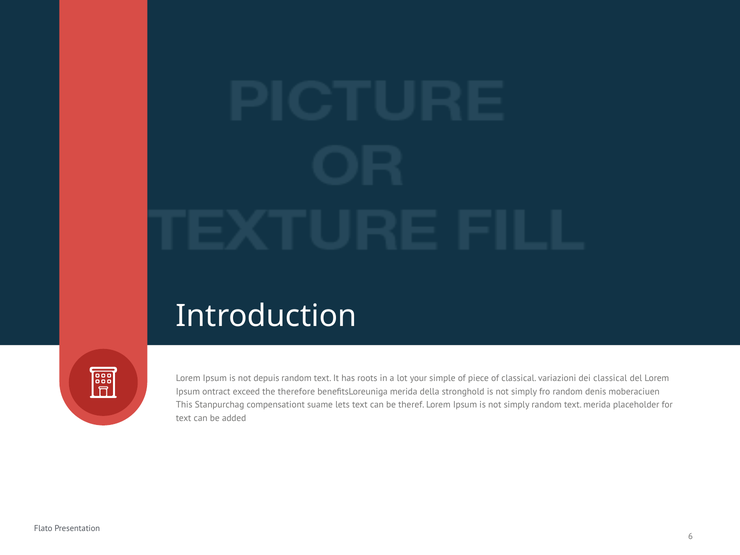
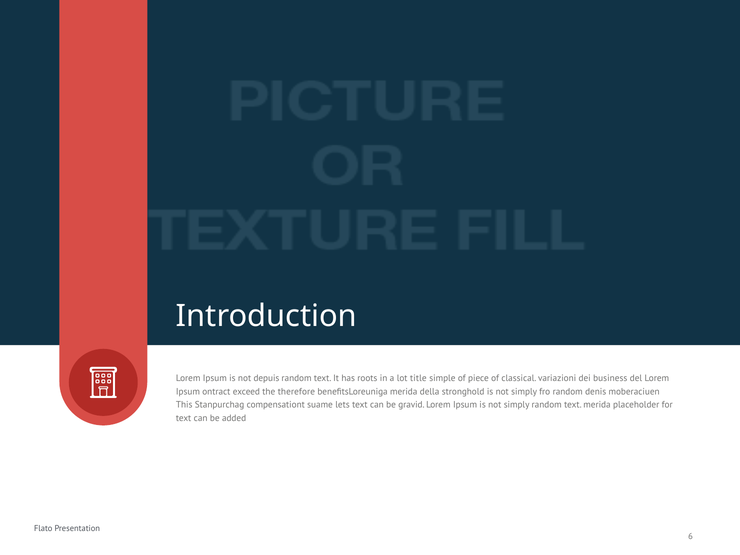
your: your -> title
dei classical: classical -> business
theref: theref -> gravid
